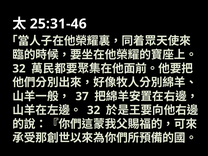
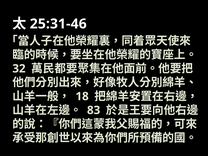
37: 37 -> 18
32 at (94, 110): 32 -> 83
